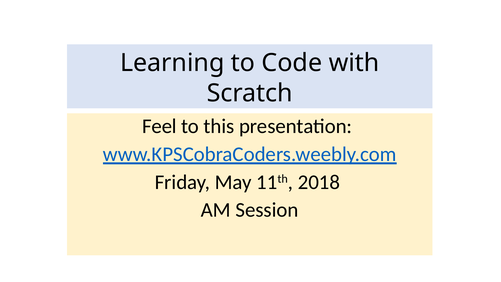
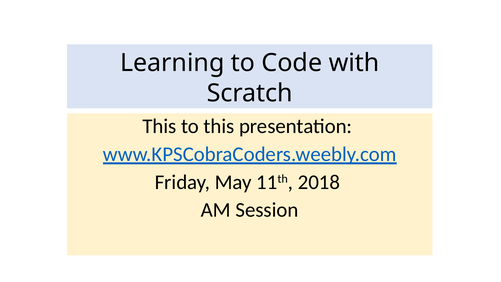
Feel at (159, 126): Feel -> This
